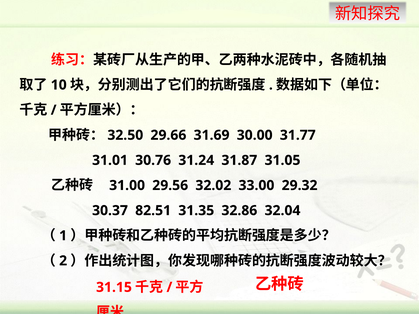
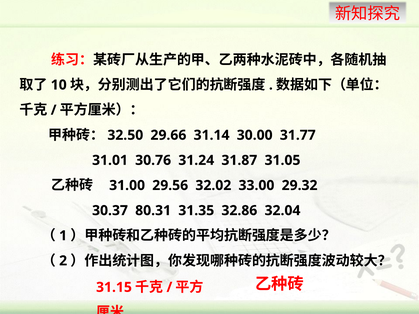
31.69: 31.69 -> 31.14
82.51: 82.51 -> 80.31
